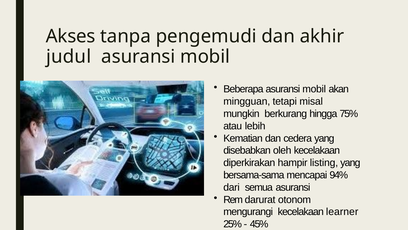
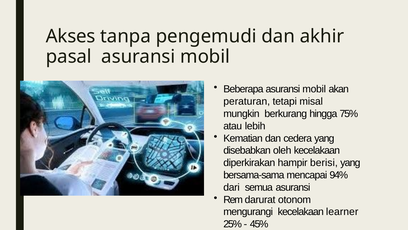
judul: judul -> pasal
mingguan: mingguan -> peraturan
listing: listing -> berisi
